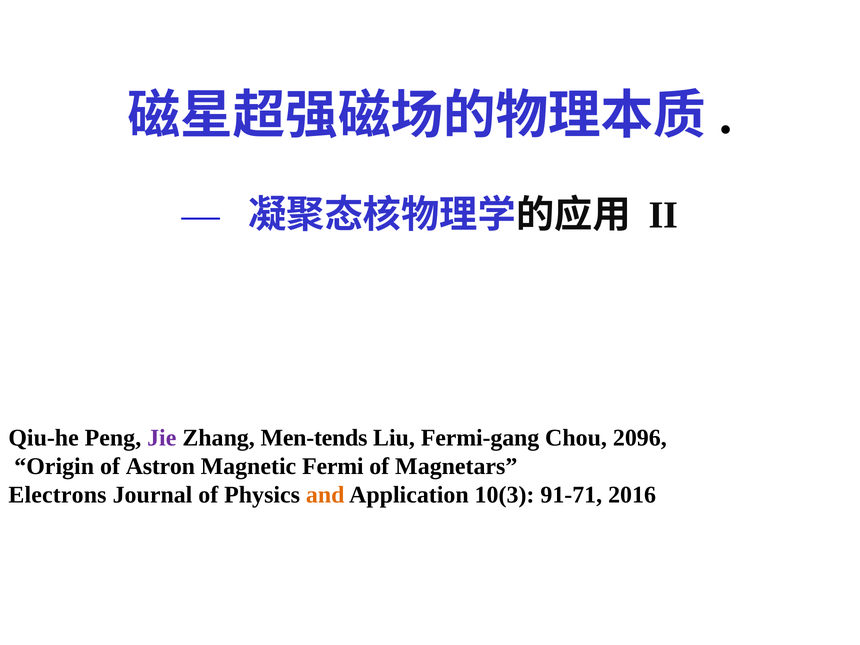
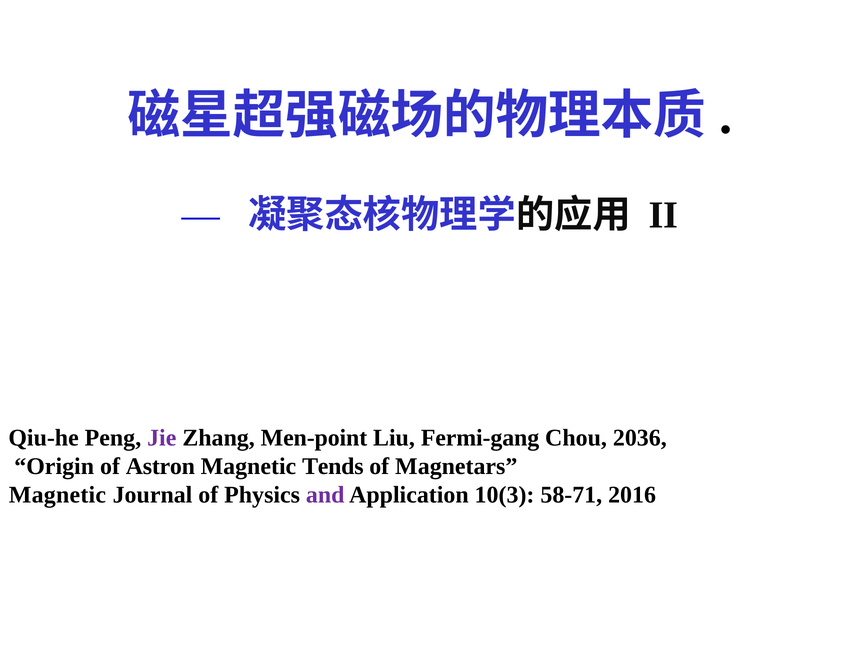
Men-tends: Men-tends -> Men-point
2096: 2096 -> 2036
Fermi: Fermi -> Tends
Electrons at (57, 495): Electrons -> Magnetic
and colour: orange -> purple
91-71: 91-71 -> 58-71
